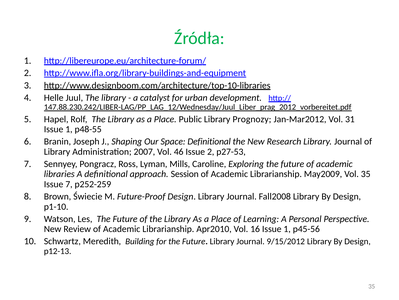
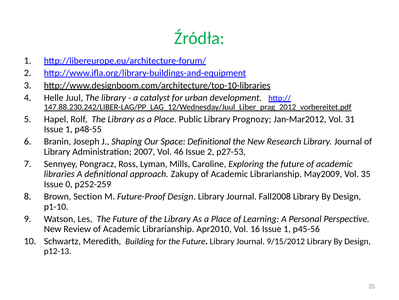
Session: Session -> Zakupy
Issue 7: 7 -> 0
Świecie: Świecie -> Section
